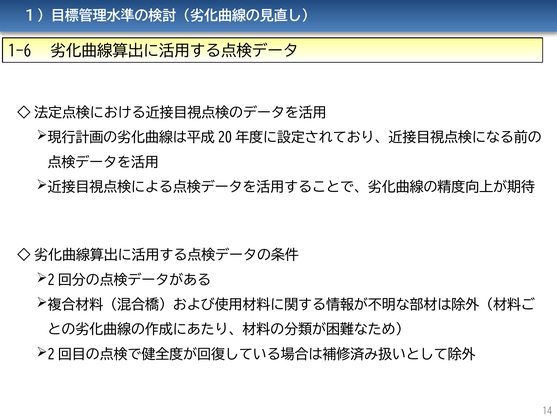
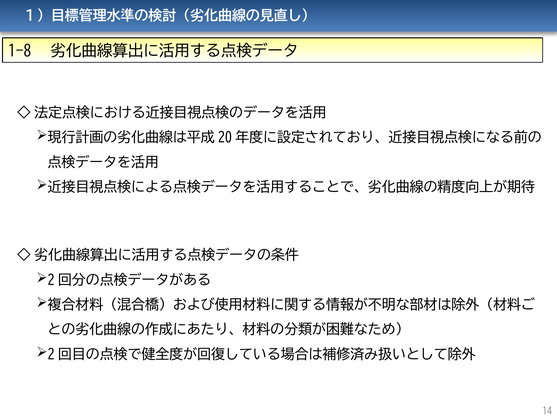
1-6: 1-6 -> 1-8
